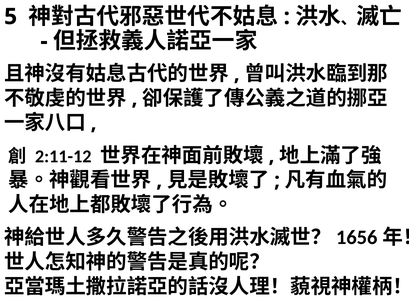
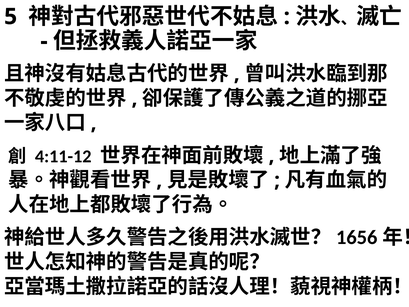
2:11-12: 2:11-12 -> 4:11-12
